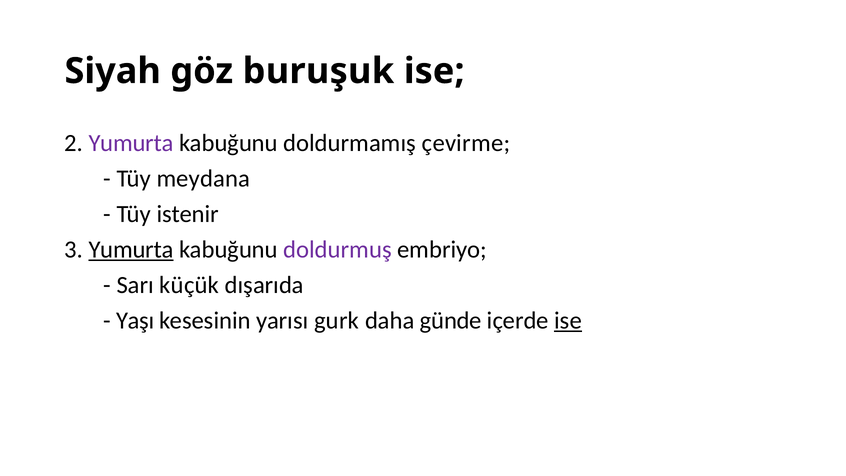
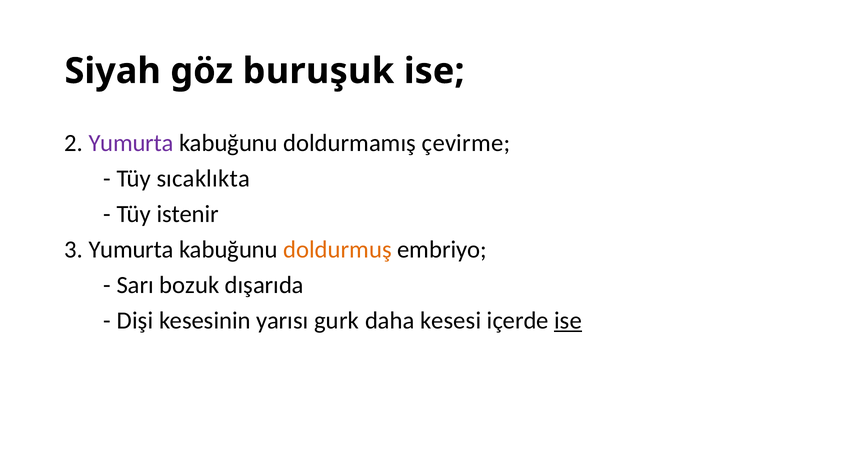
meydana: meydana -> sıcaklıkta
Yumurta at (131, 249) underline: present -> none
doldurmuş colour: purple -> orange
küçük: küçük -> bozuk
Yaşı: Yaşı -> Dişi
günde: günde -> kesesi
